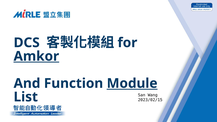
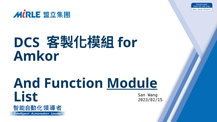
Amkor underline: present -> none
